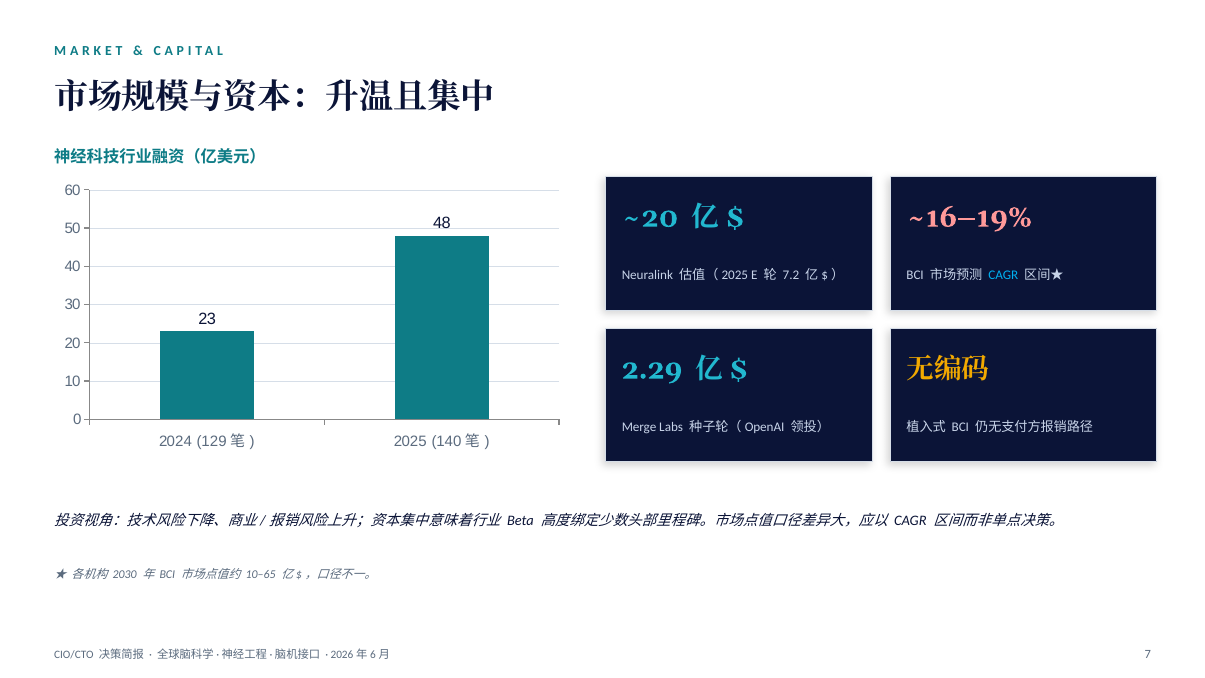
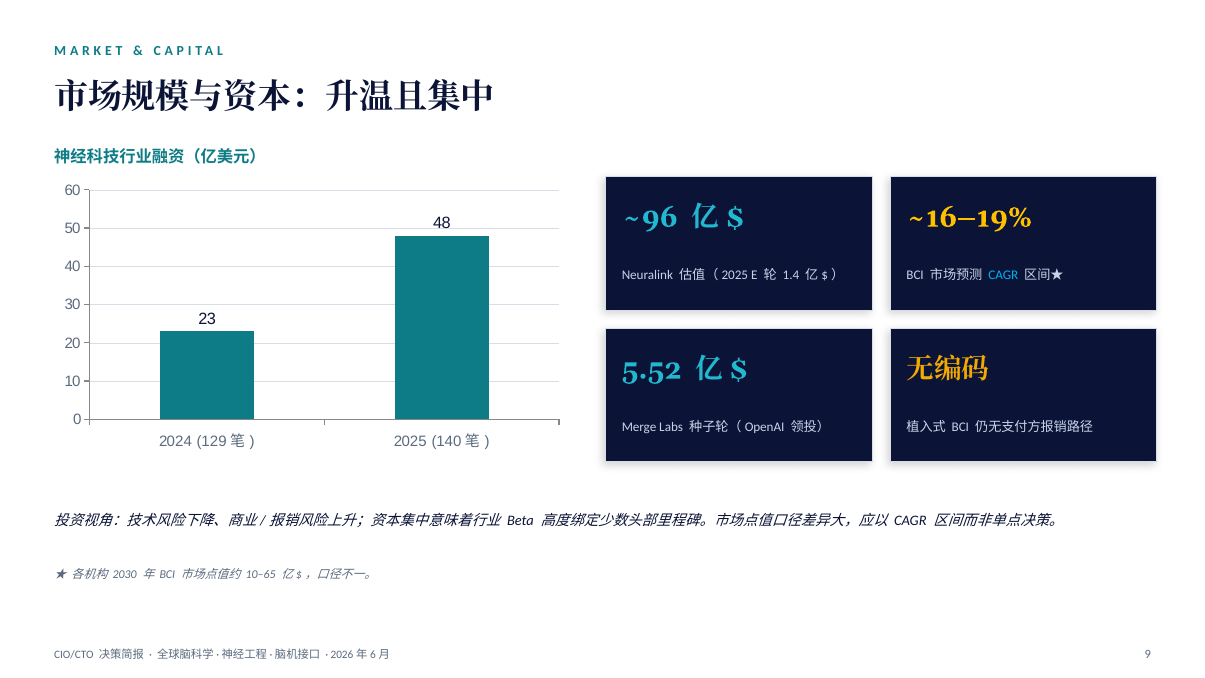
~16–19% colour: pink -> yellow
~20: ~20 -> ~96
7.2: 7.2 -> 1.4
2.29: 2.29 -> 5.52
7: 7 -> 9
